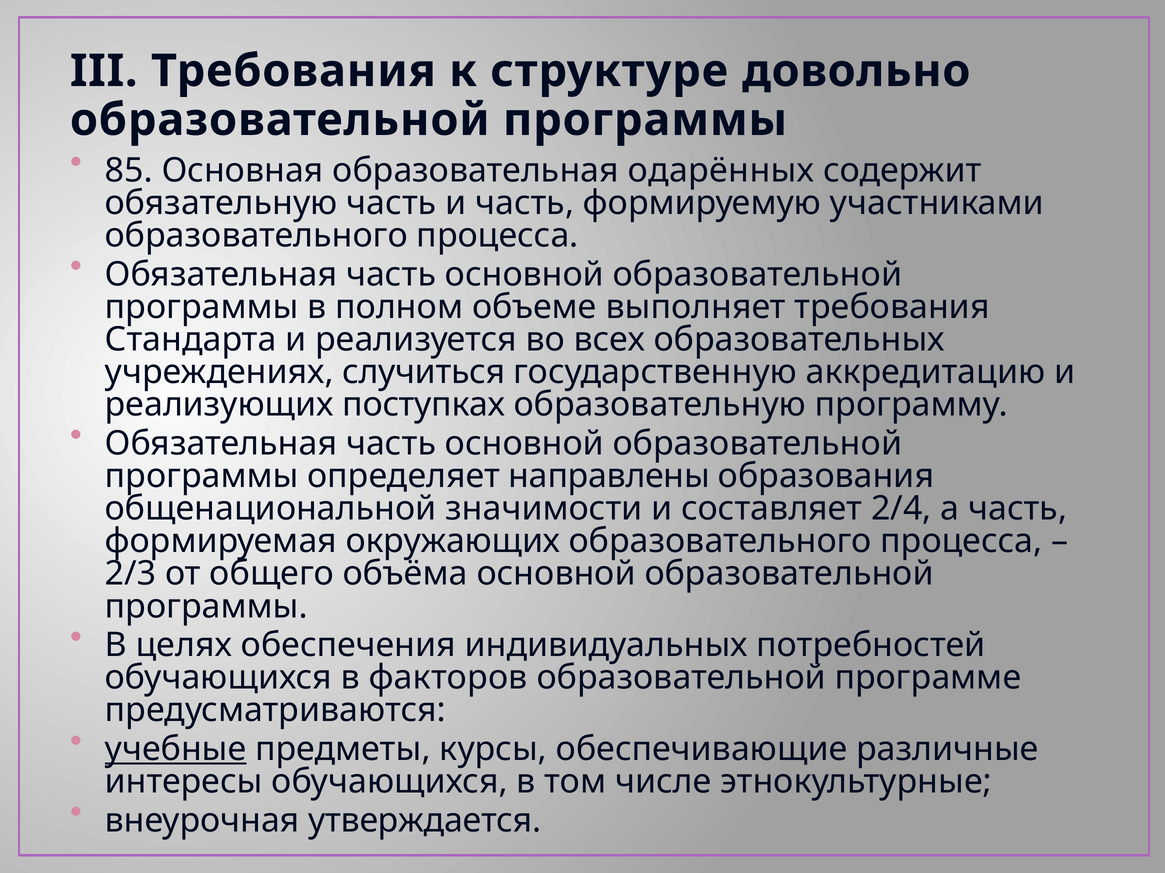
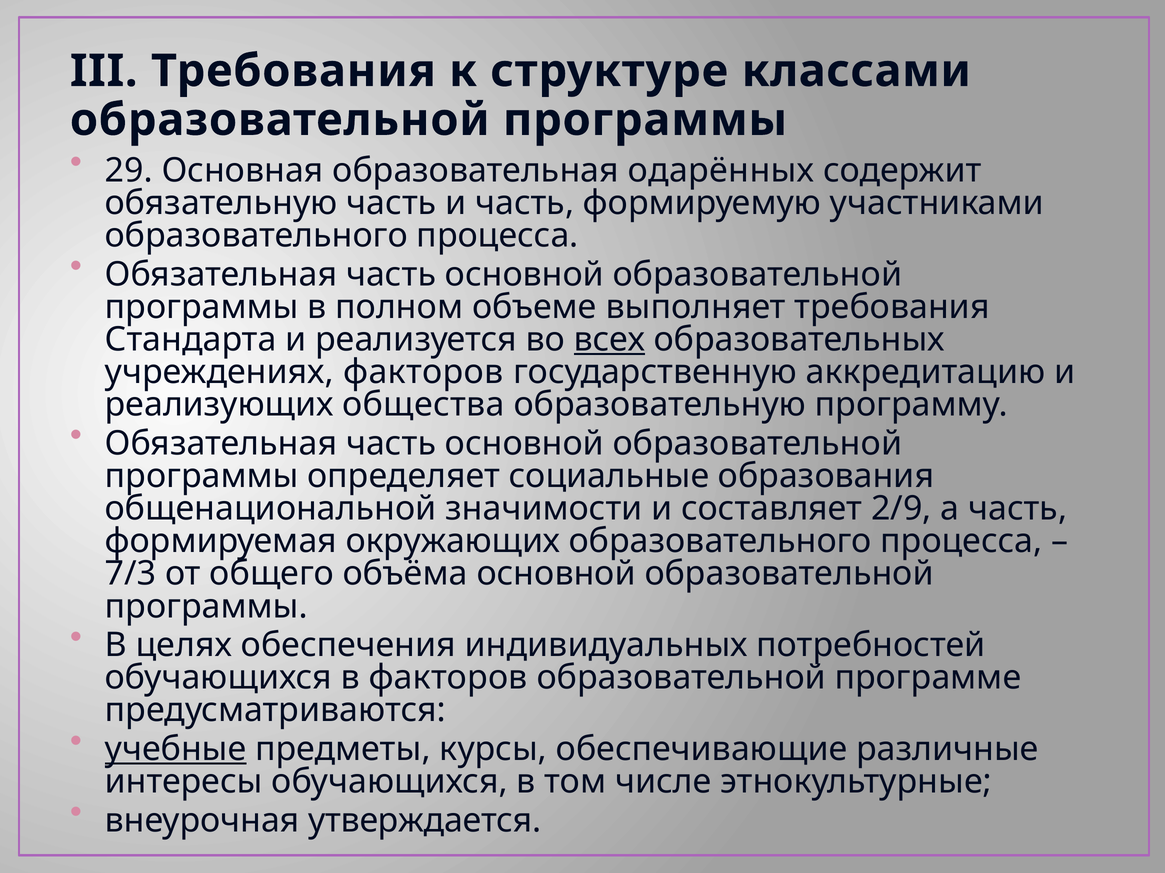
довольно: довольно -> классами
85: 85 -> 29
всех underline: none -> present
учреждениях случиться: случиться -> факторов
поступках: поступках -> общества
направлены: направлены -> социальные
2/4: 2/4 -> 2/9
2/3: 2/3 -> 7/3
